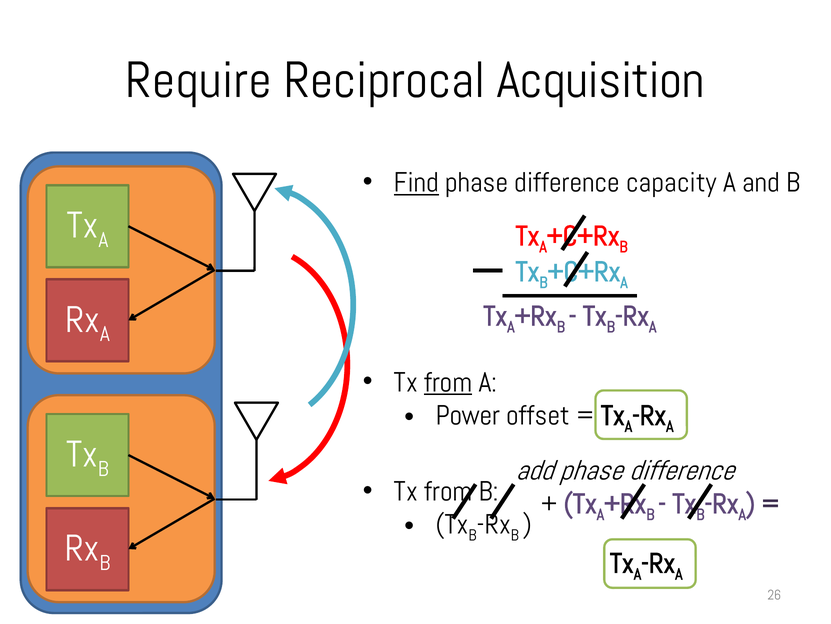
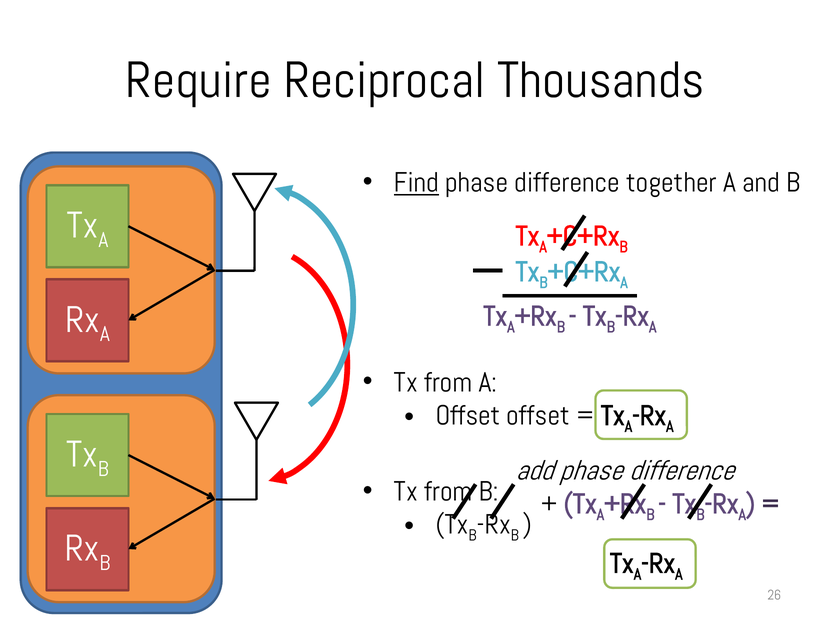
Acquisition: Acquisition -> Thousands
capacity: capacity -> together
from at (448, 382) underline: present -> none
Power at (468, 415): Power -> Offset
